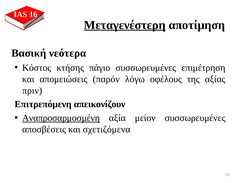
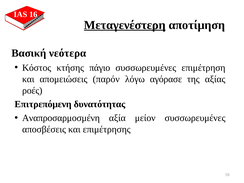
οφέλους: οφέλους -> αγόρασε
πριν: πριν -> ροές
απεικονίζουν: απεικονίζουν -> δυνατότητας
Αναπροσαρμοσμένη underline: present -> none
σχετιζόμενα: σχετιζόμενα -> επιμέτρησης
